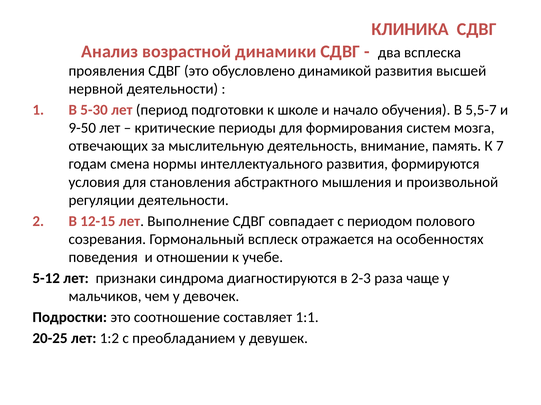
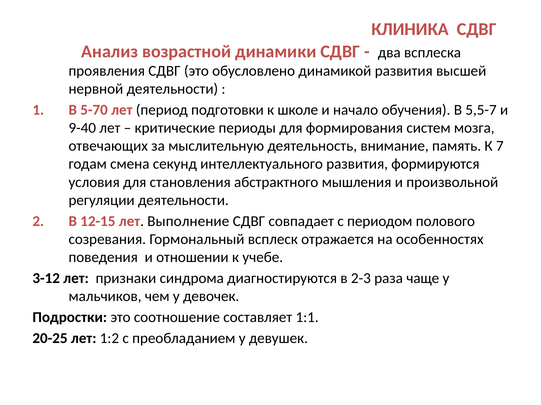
5-30: 5-30 -> 5-70
9-50: 9-50 -> 9-40
нормы: нормы -> секунд
5-12: 5-12 -> 3-12
